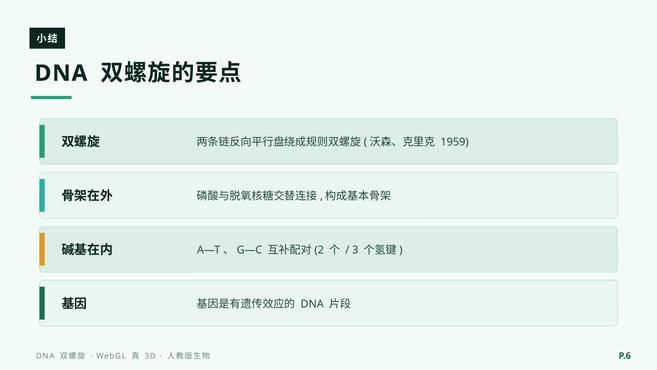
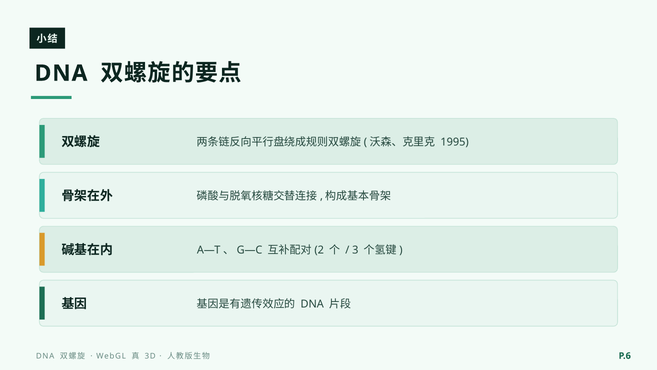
1959: 1959 -> 1995
